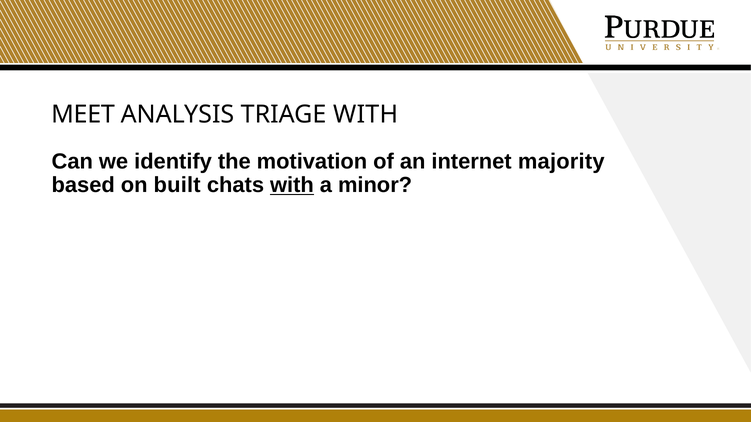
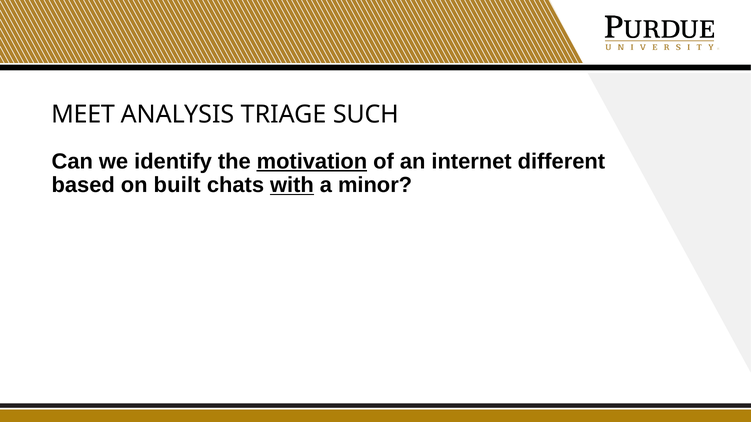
TRIAGE WITH: WITH -> SUCH
motivation underline: none -> present
majority: majority -> different
